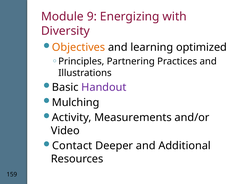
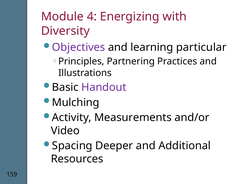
9: 9 -> 4
Objectives colour: orange -> purple
optimized: optimized -> particular
Contact: Contact -> Spacing
